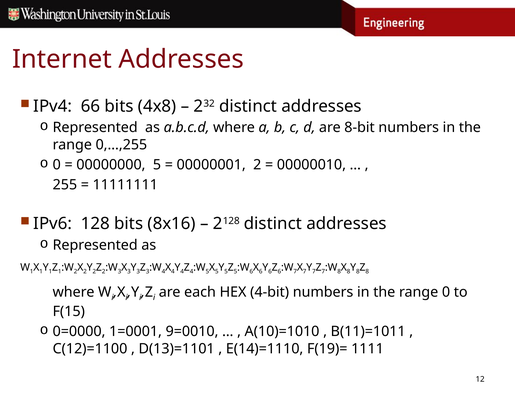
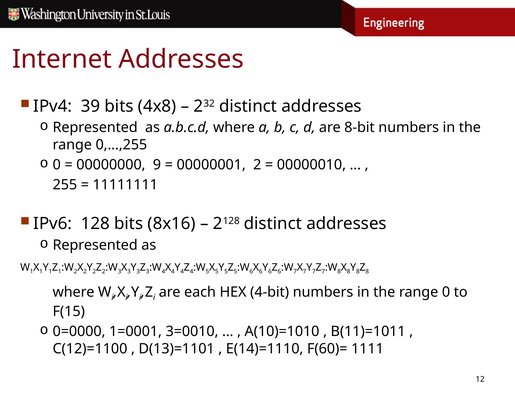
66: 66 -> 39
00000000 5: 5 -> 9
9=0010: 9=0010 -> 3=0010
F(19)=: F(19)= -> F(60)=
